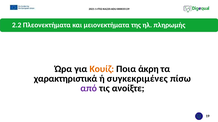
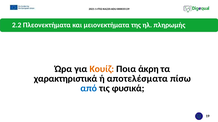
συγκεκριμένες: συγκεκριμένες -> αποτελέσματα
από colour: purple -> blue
ανοίξτε: ανοίξτε -> φυσικά
